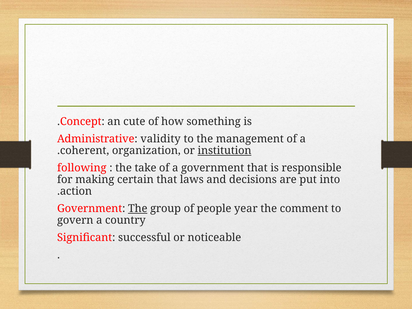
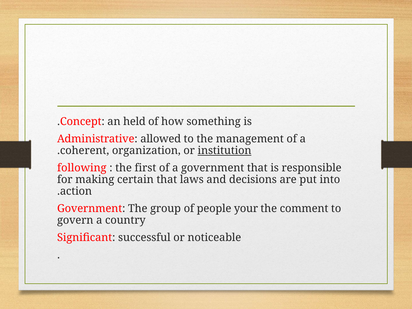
cute: cute -> held
validity: validity -> allowed
take: take -> first
The at (138, 209) underline: present -> none
year: year -> your
